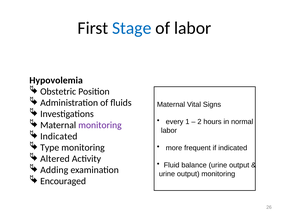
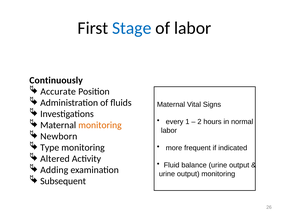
Hypovolemia: Hypovolemia -> Continuously
Obstetric: Obstetric -> Accurate
monitoring at (100, 125) colour: purple -> orange
Indicated at (59, 136): Indicated -> Newborn
Encouraged: Encouraged -> Subsequent
